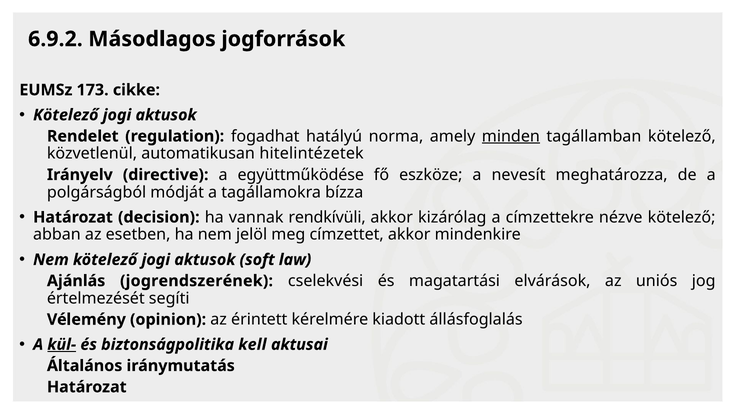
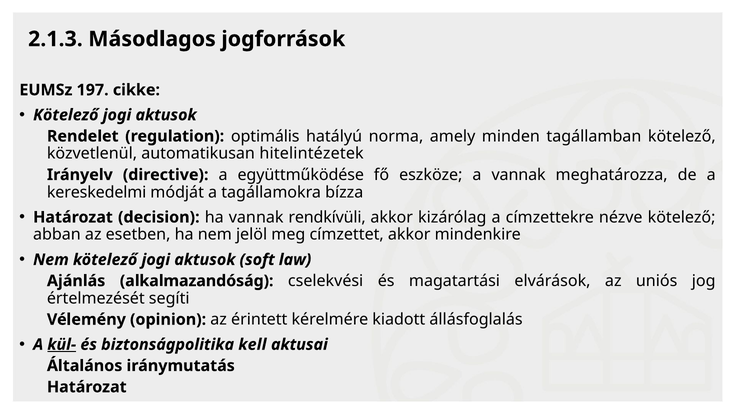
6.9.2: 6.9.2 -> 2.1.3
173: 173 -> 197
fogadhat: fogadhat -> optimális
minden underline: present -> none
a nevesít: nevesít -> vannak
polgárságból: polgárságból -> kereskedelmi
jogrendszerének: jogrendszerének -> alkalmazandóság
